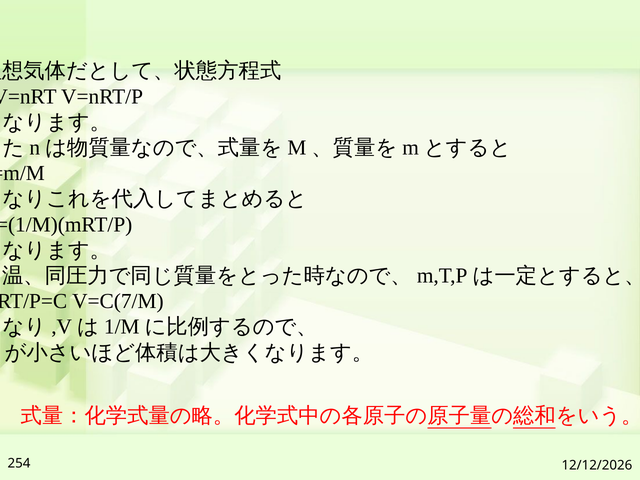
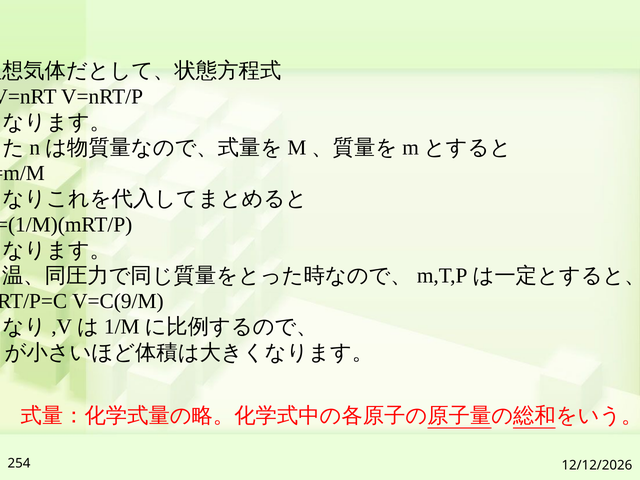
V=C(7/M: V=C(7/M -> V=C(9/M
